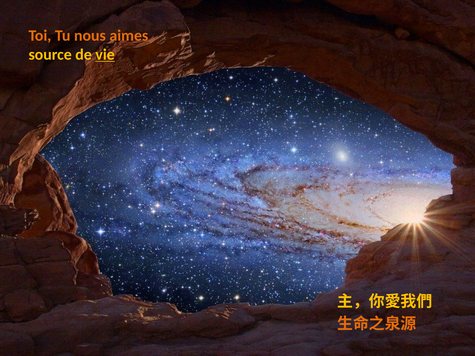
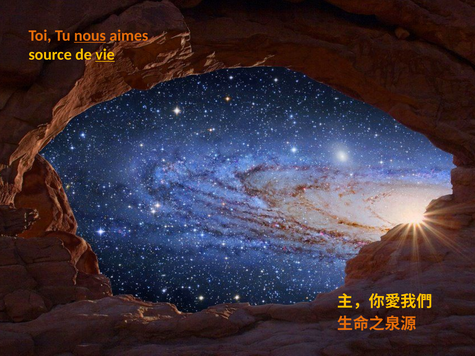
nous underline: none -> present
